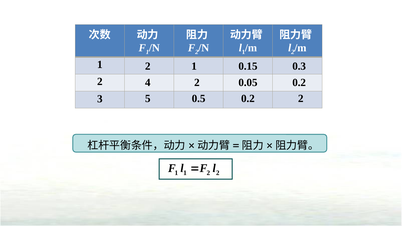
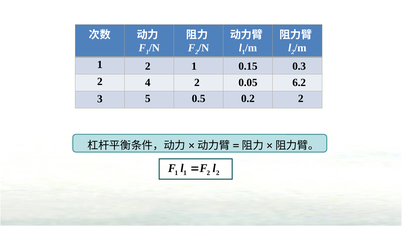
2 0.2: 0.2 -> 6.2
